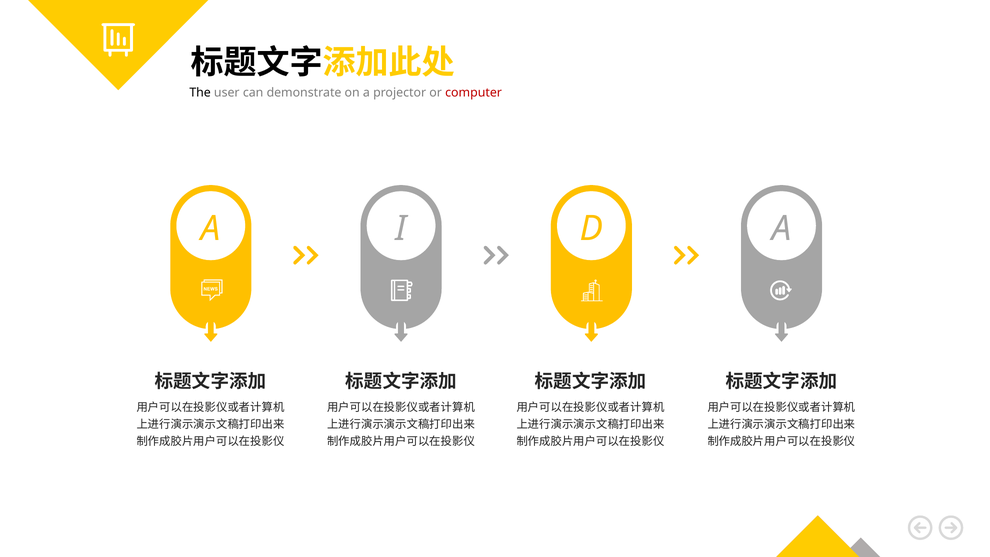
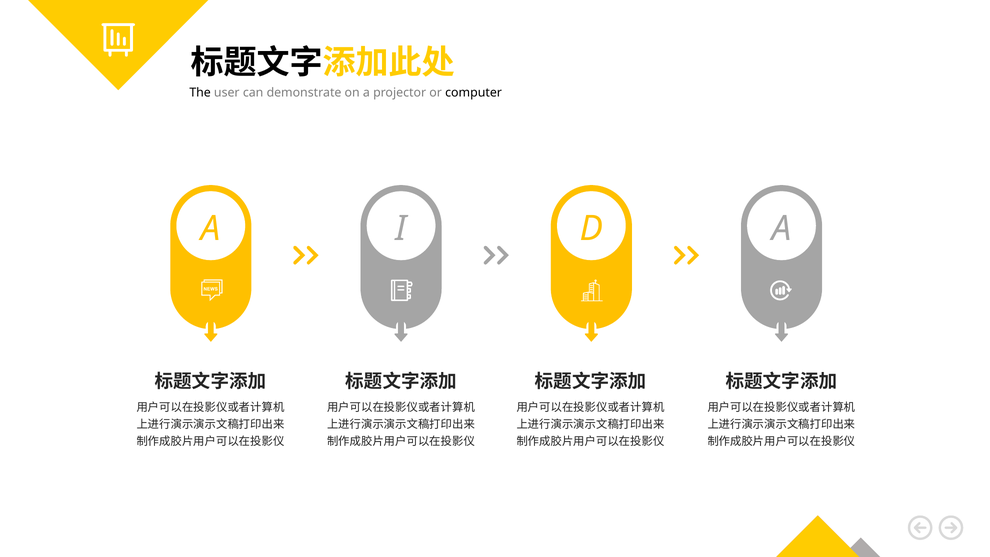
computer colour: red -> black
